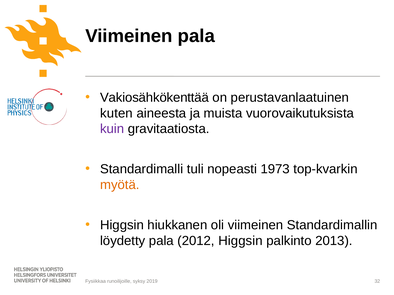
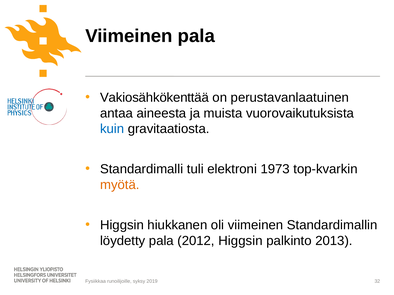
kuten: kuten -> antaa
kuin colour: purple -> blue
nopeasti: nopeasti -> elektroni
